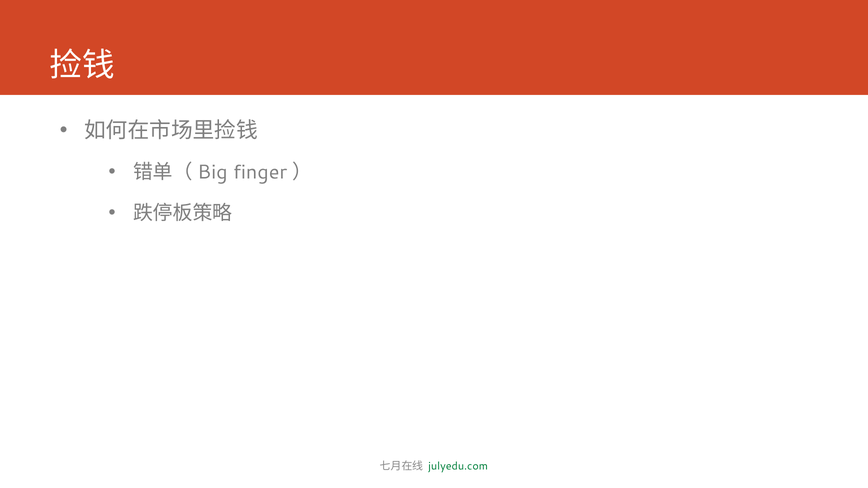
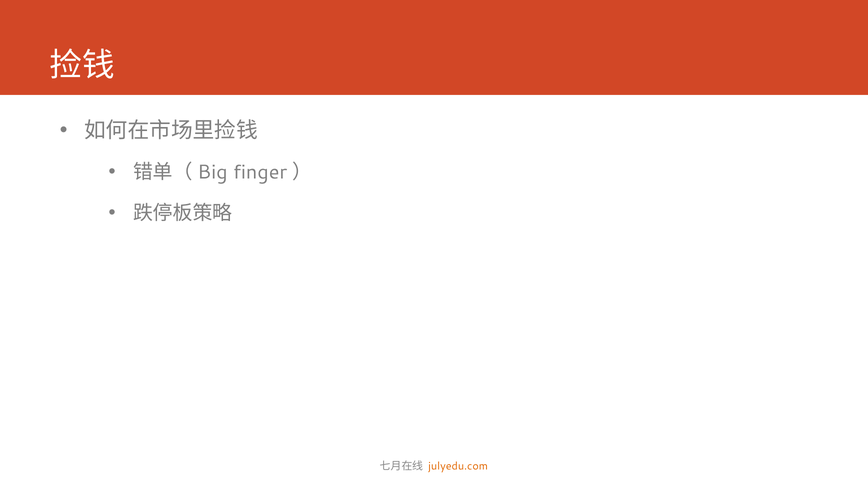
julyedu.com colour: green -> orange
